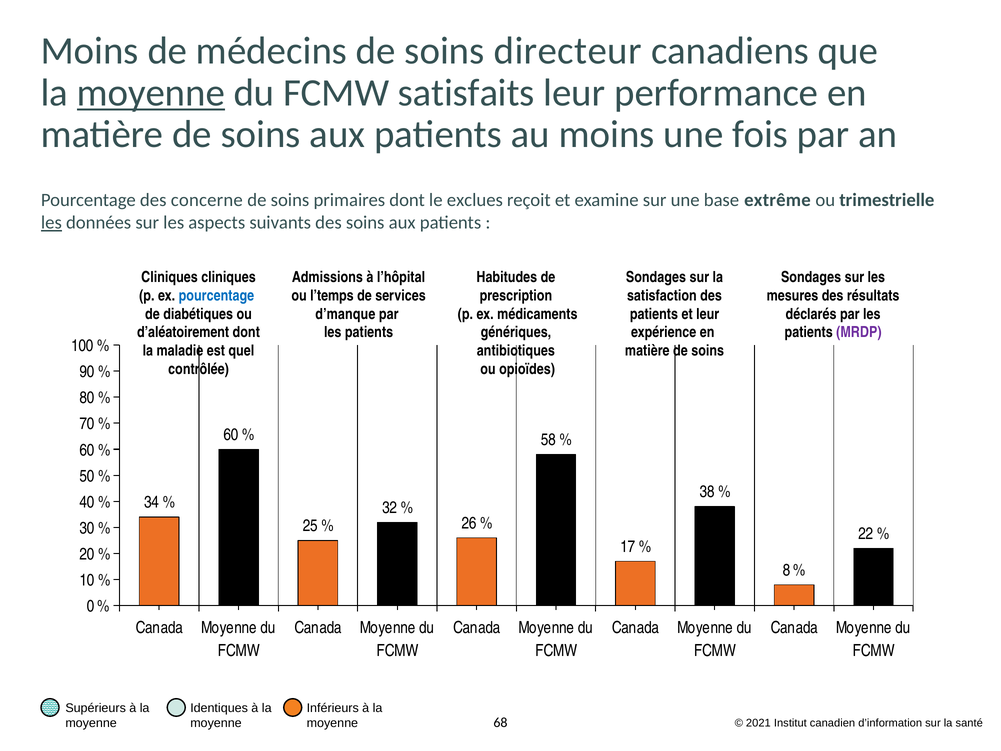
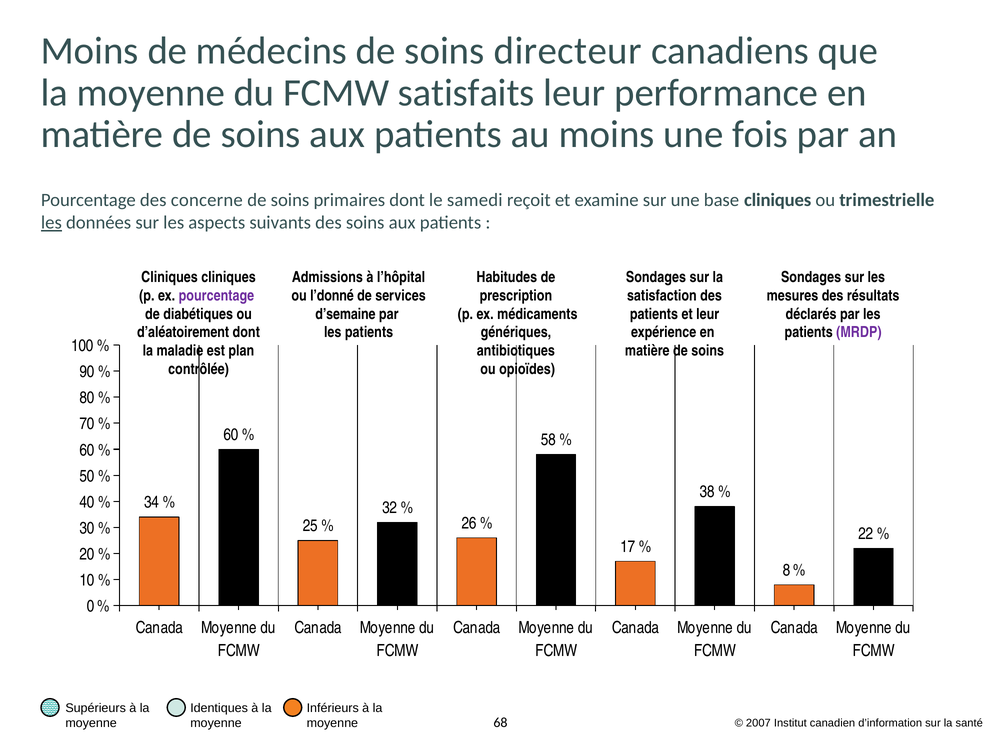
moyenne at (151, 93) underline: present -> none
exclues: exclues -> samedi
base extrême: extrême -> cliniques
pourcentage at (216, 295) colour: blue -> purple
l’temps: l’temps -> l’donné
d’manque: d’manque -> d’semaine
quel: quel -> plan
2021: 2021 -> 2007
